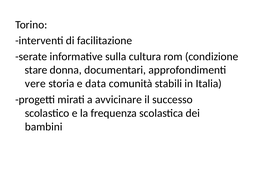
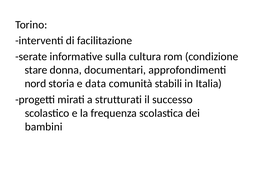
vere: vere -> nord
avvicinare: avvicinare -> strutturati
